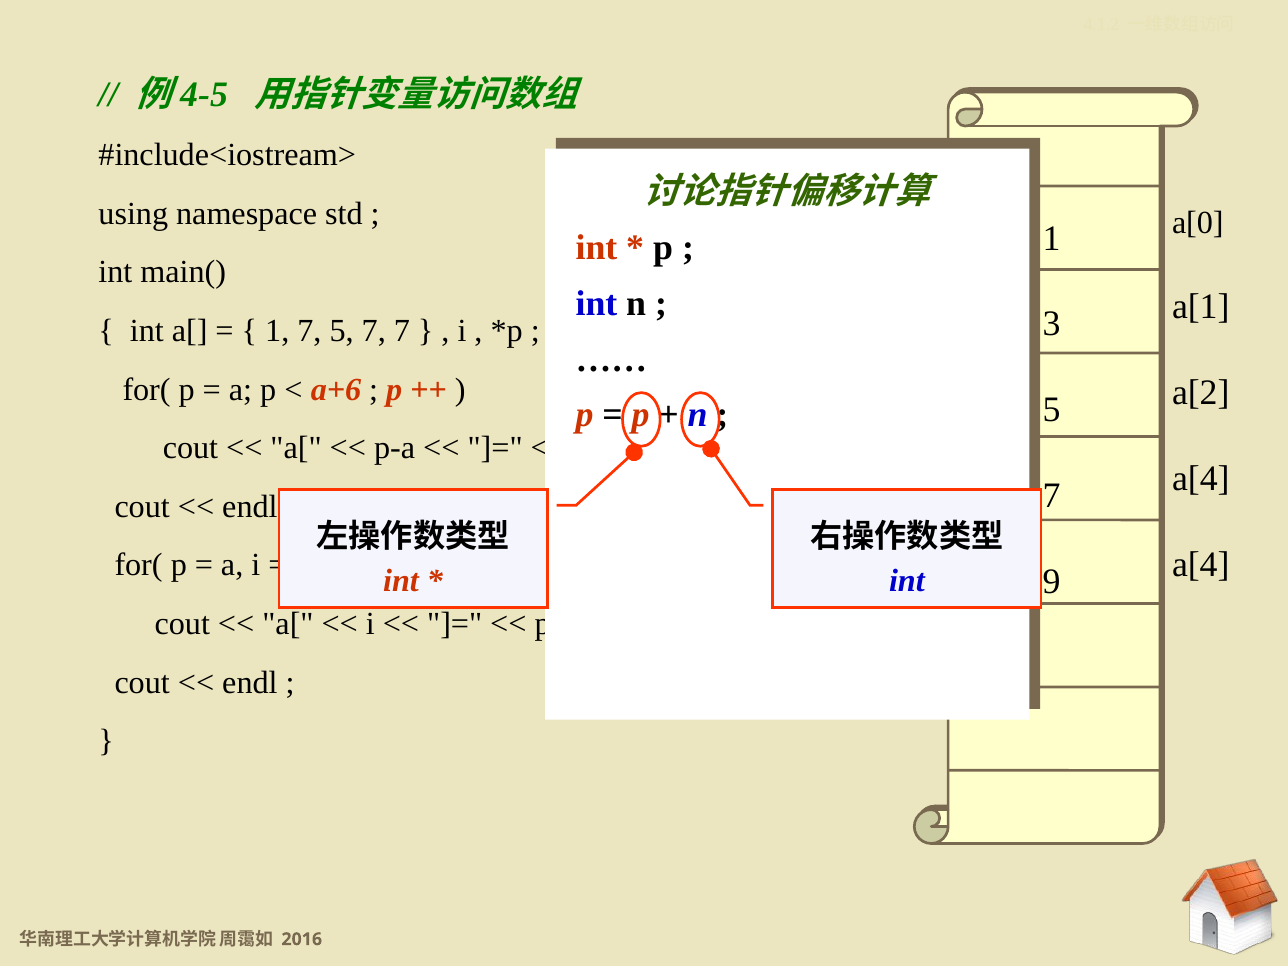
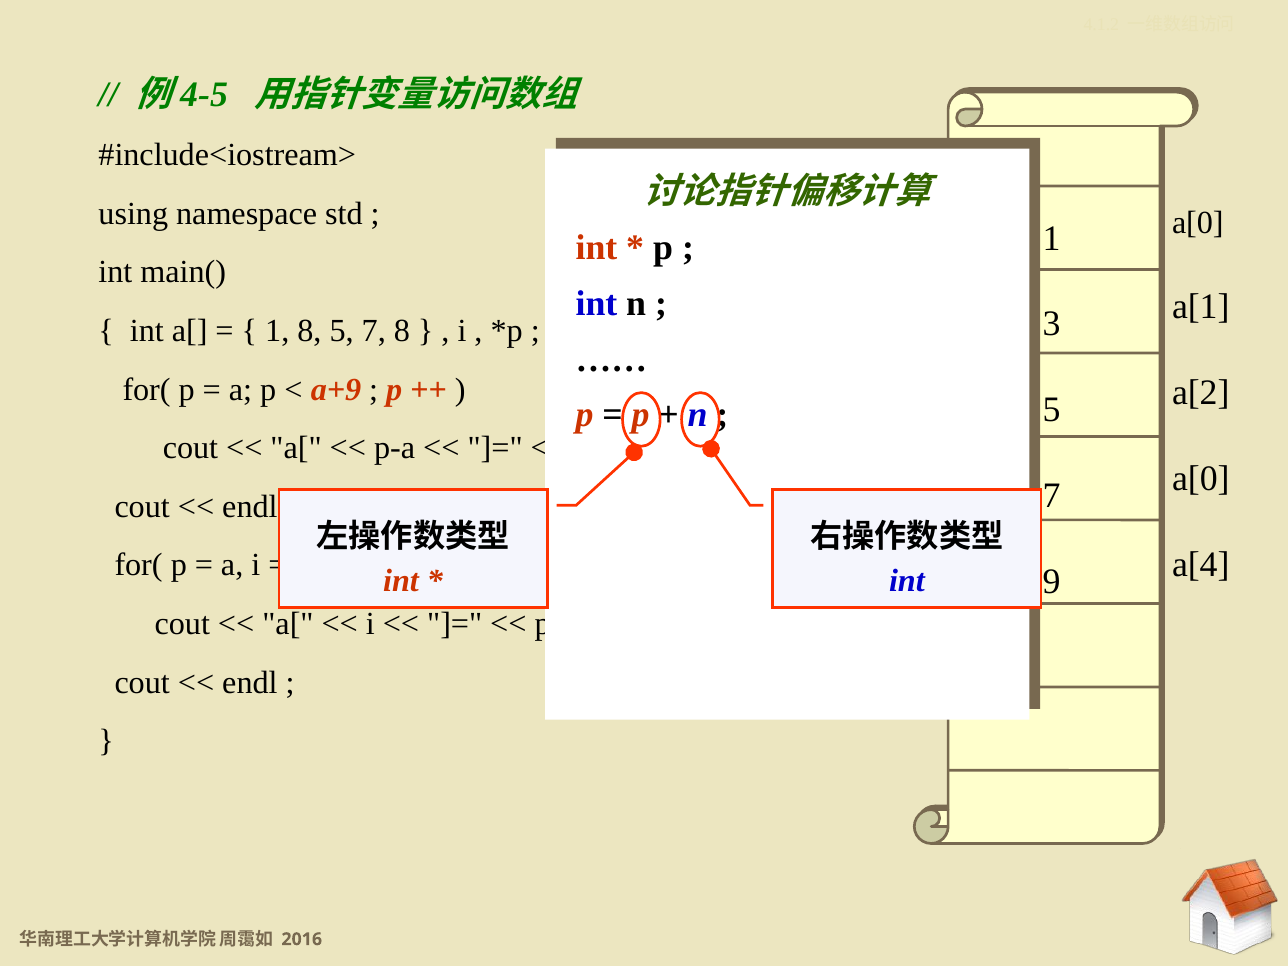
1 7: 7 -> 8
7 7: 7 -> 8
a+6: a+6 -> a+9
a[4 at (1201, 479): a[4 -> a[0
